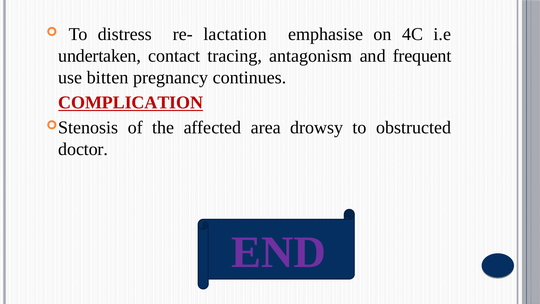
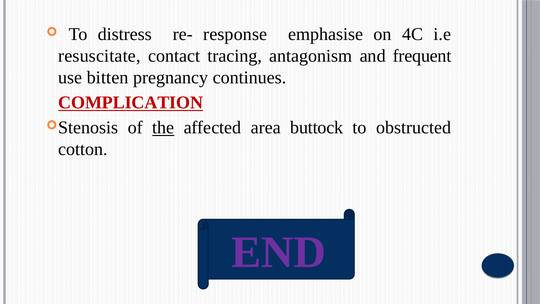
lactation: lactation -> response
undertaken: undertaken -> resuscitate
the underline: none -> present
drowsy: drowsy -> buttock
doctor: doctor -> cotton
